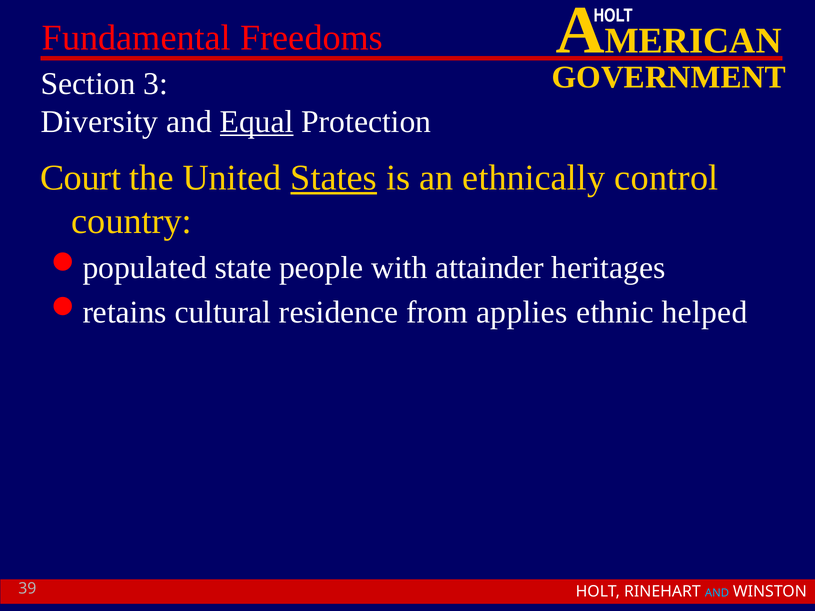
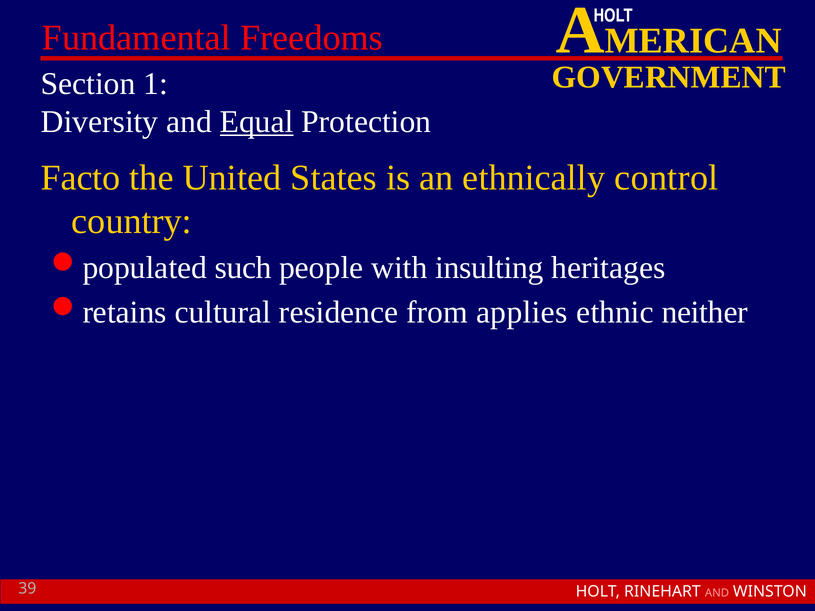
3: 3 -> 1
Court: Court -> Facto
States underline: present -> none
state: state -> such
attainder: attainder -> insulting
helped: helped -> neither
AND at (717, 593) colour: light blue -> pink
